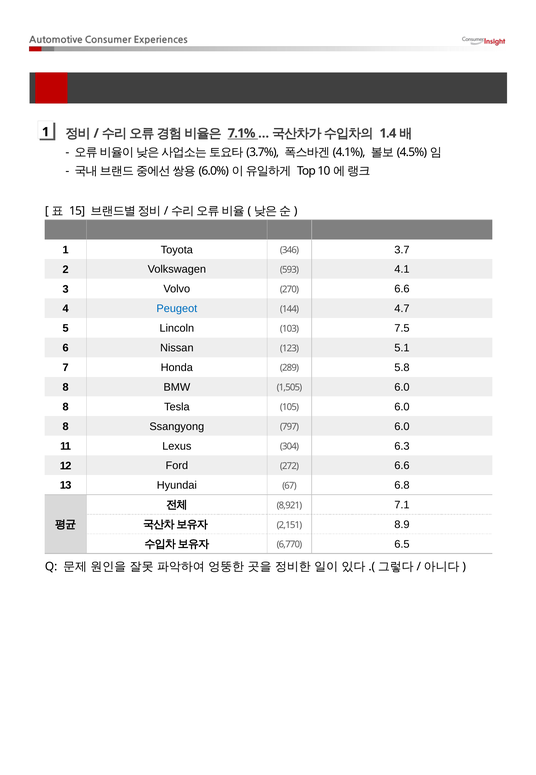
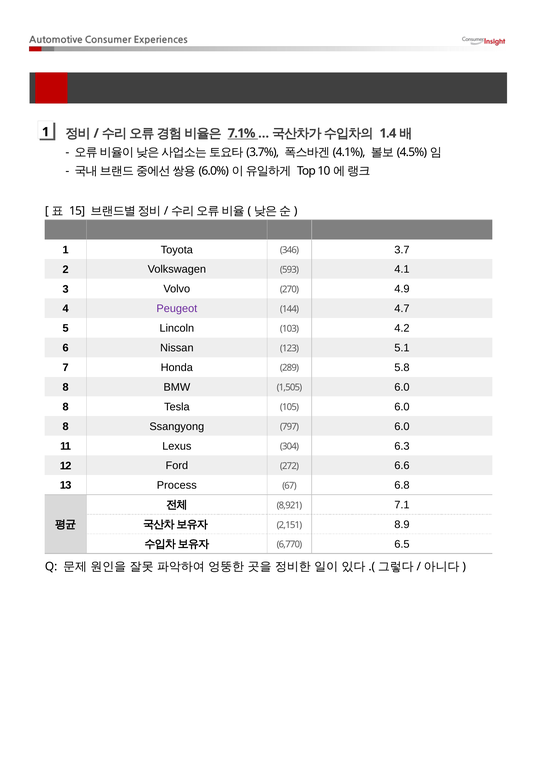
270 6.6: 6.6 -> 4.9
Peugeot colour: blue -> purple
7.5: 7.5 -> 4.2
Hyundai: Hyundai -> Process
